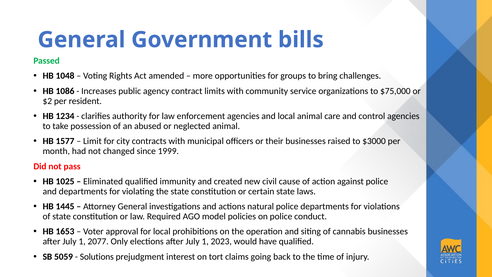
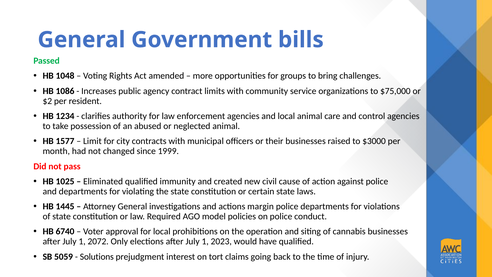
natural: natural -> margin
1653: 1653 -> 6740
2077: 2077 -> 2072
